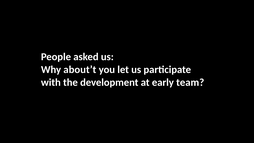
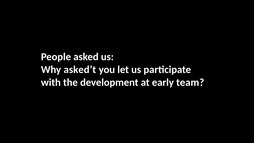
about’t: about’t -> asked’t
